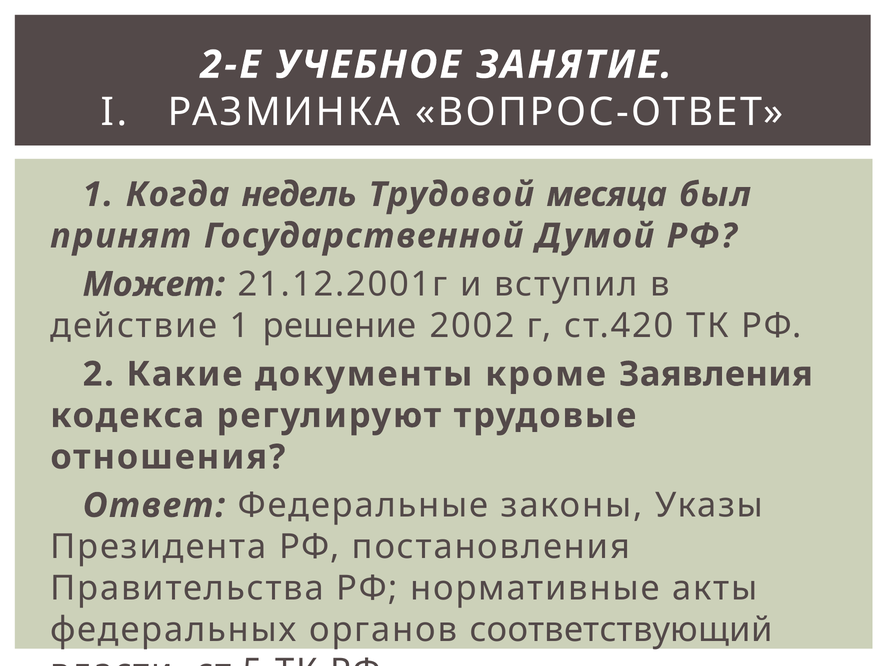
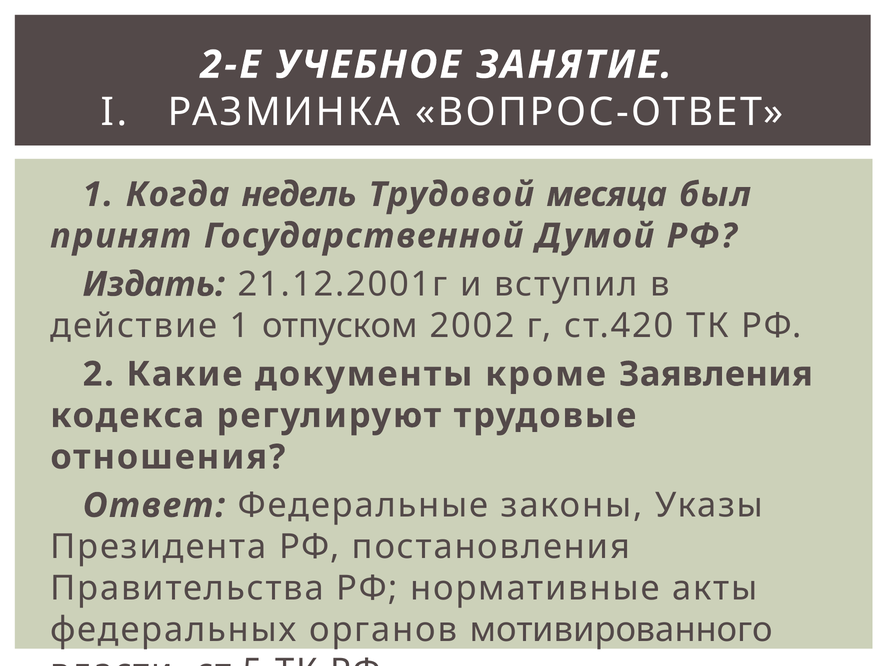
Может: Может -> Издать
решение: решение -> отпуском
соответствующий: соответствующий -> мотивированного
